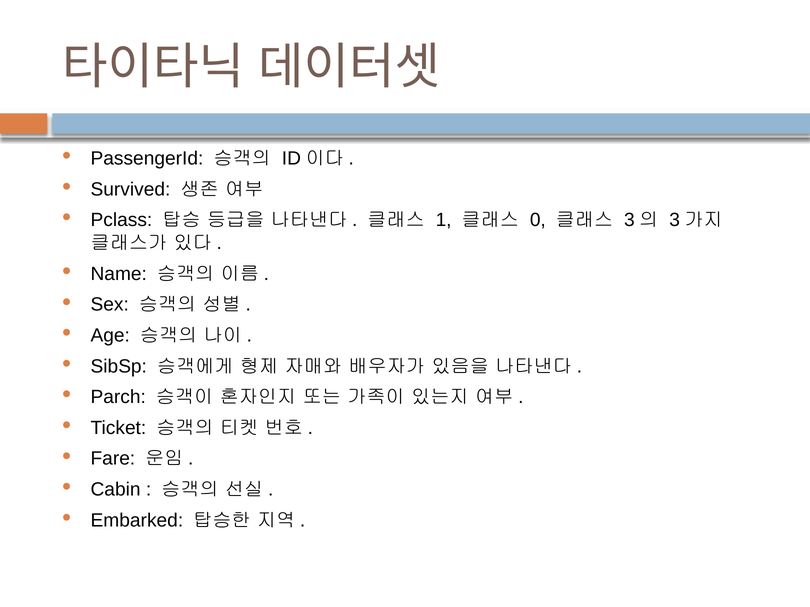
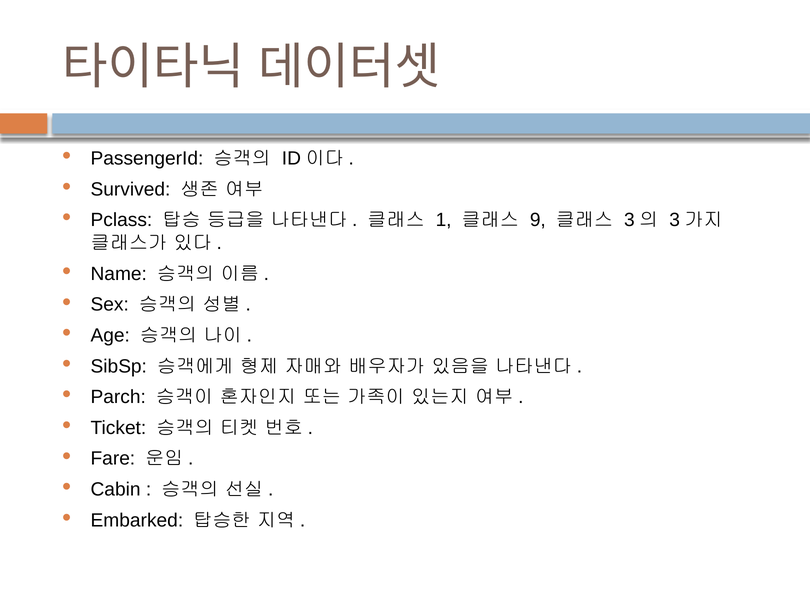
0: 0 -> 9
